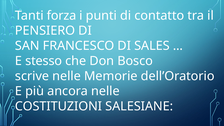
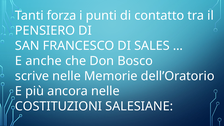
stesso: stesso -> anche
